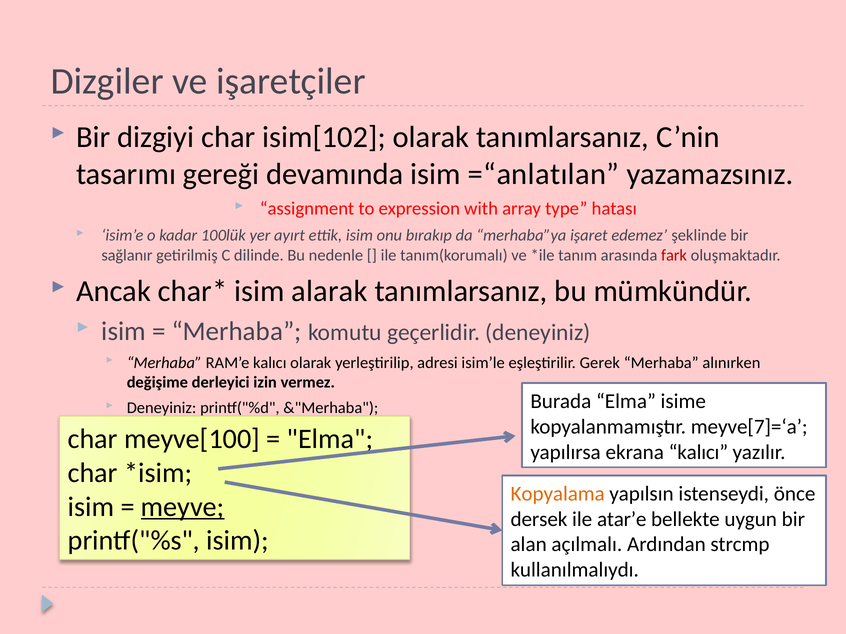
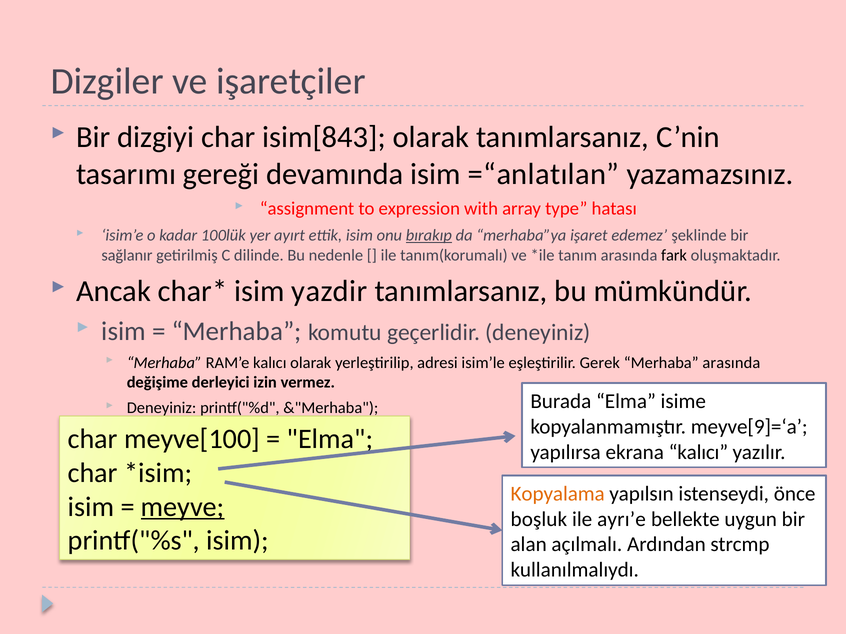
isim[102: isim[102 -> isim[843
bırakıp underline: none -> present
fark colour: red -> black
alarak: alarak -> yazdir
Merhaba alınırken: alınırken -> arasında
meyve[7]=‘a: meyve[7]=‘a -> meyve[9]=‘a
dersek: dersek -> boşluk
atar’e: atar’e -> ayrı’e
